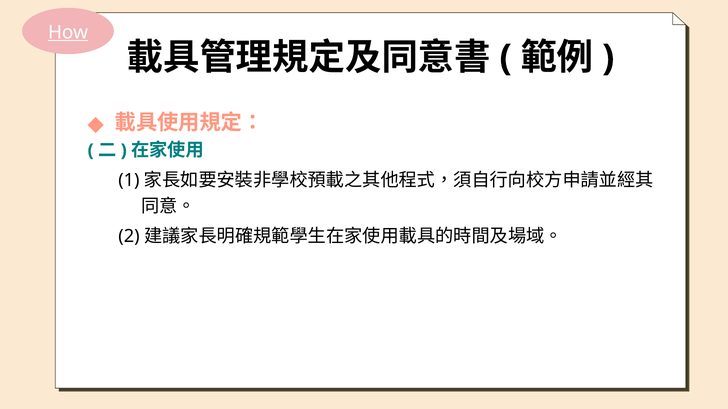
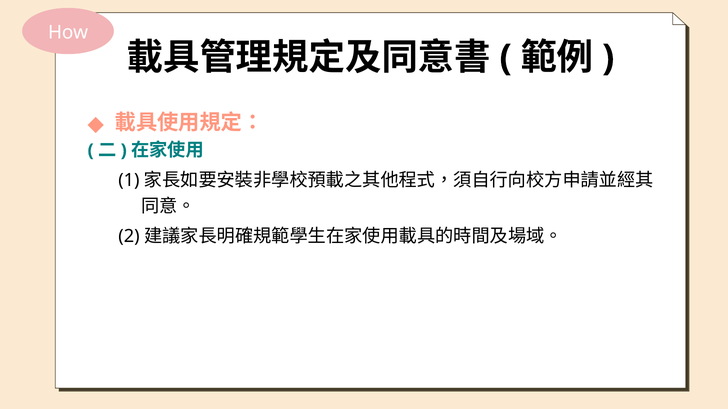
How underline: present -> none
